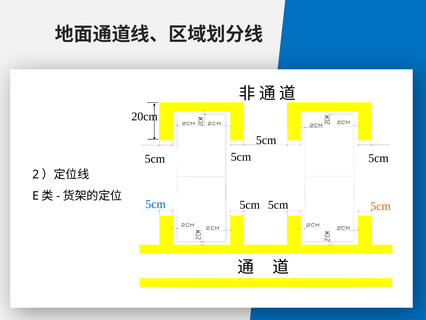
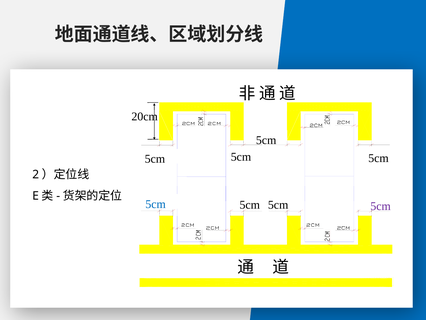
5cm at (381, 206) colour: orange -> purple
